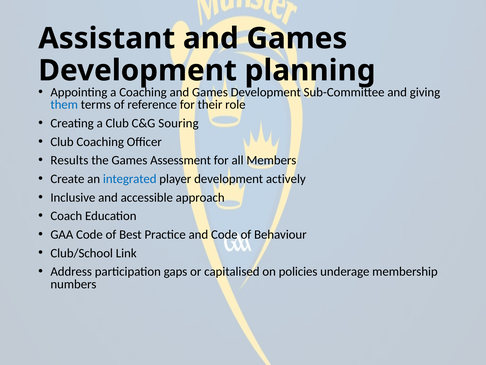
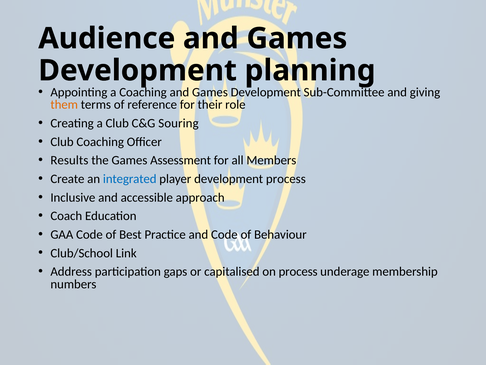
Assistant: Assistant -> Audience
them colour: blue -> orange
development actively: actively -> process
on policies: policies -> process
